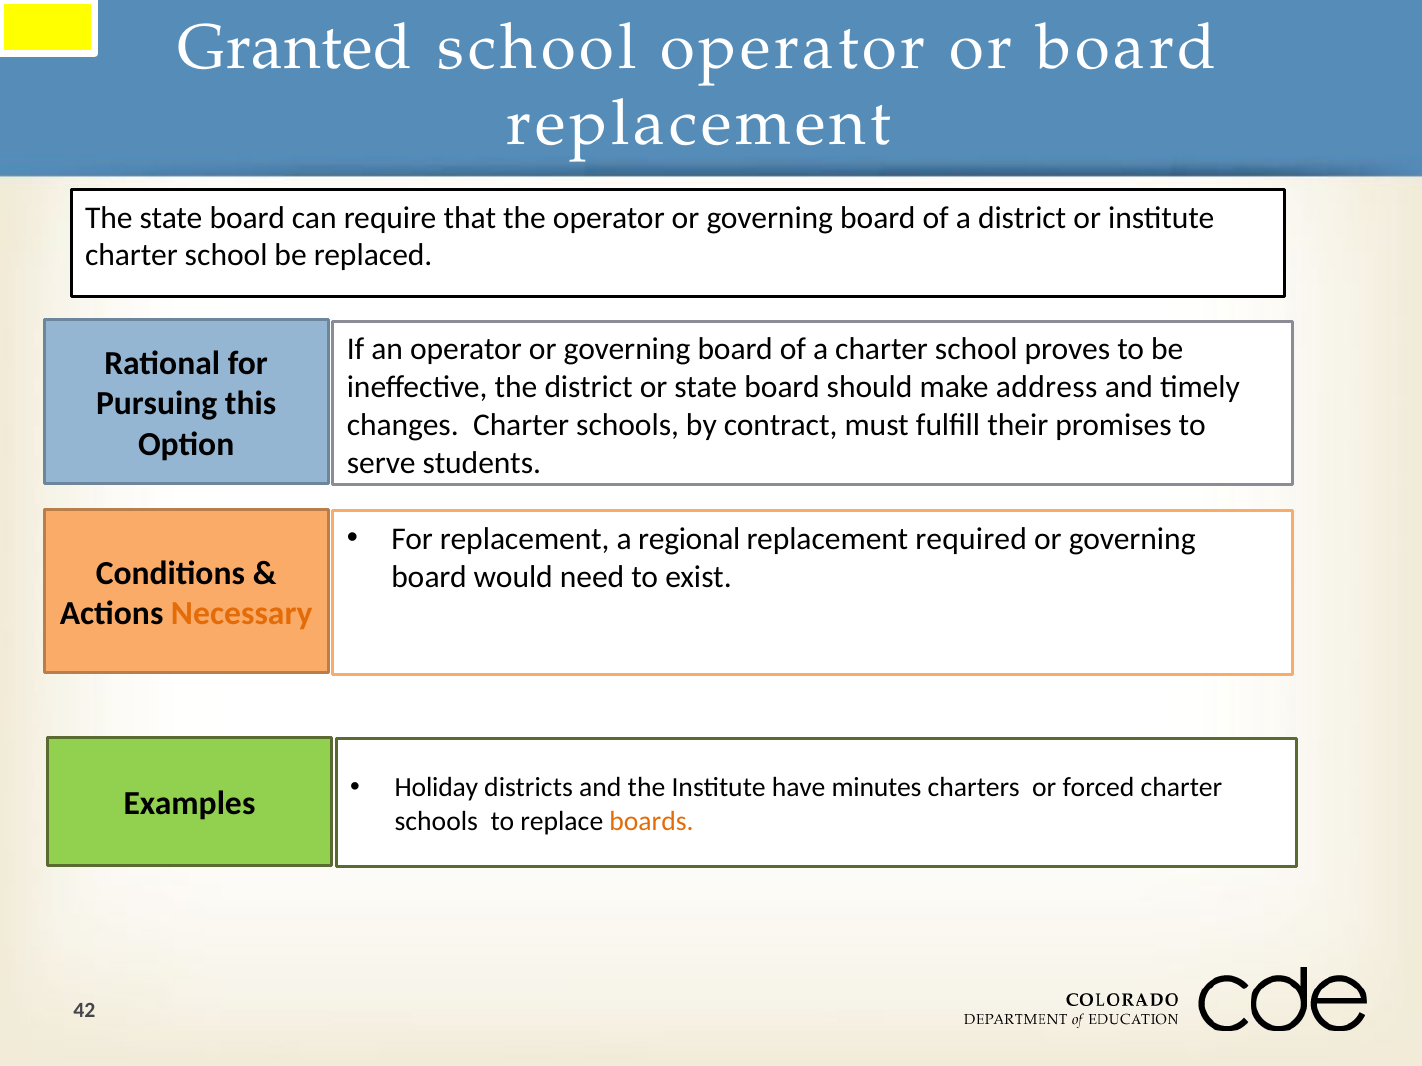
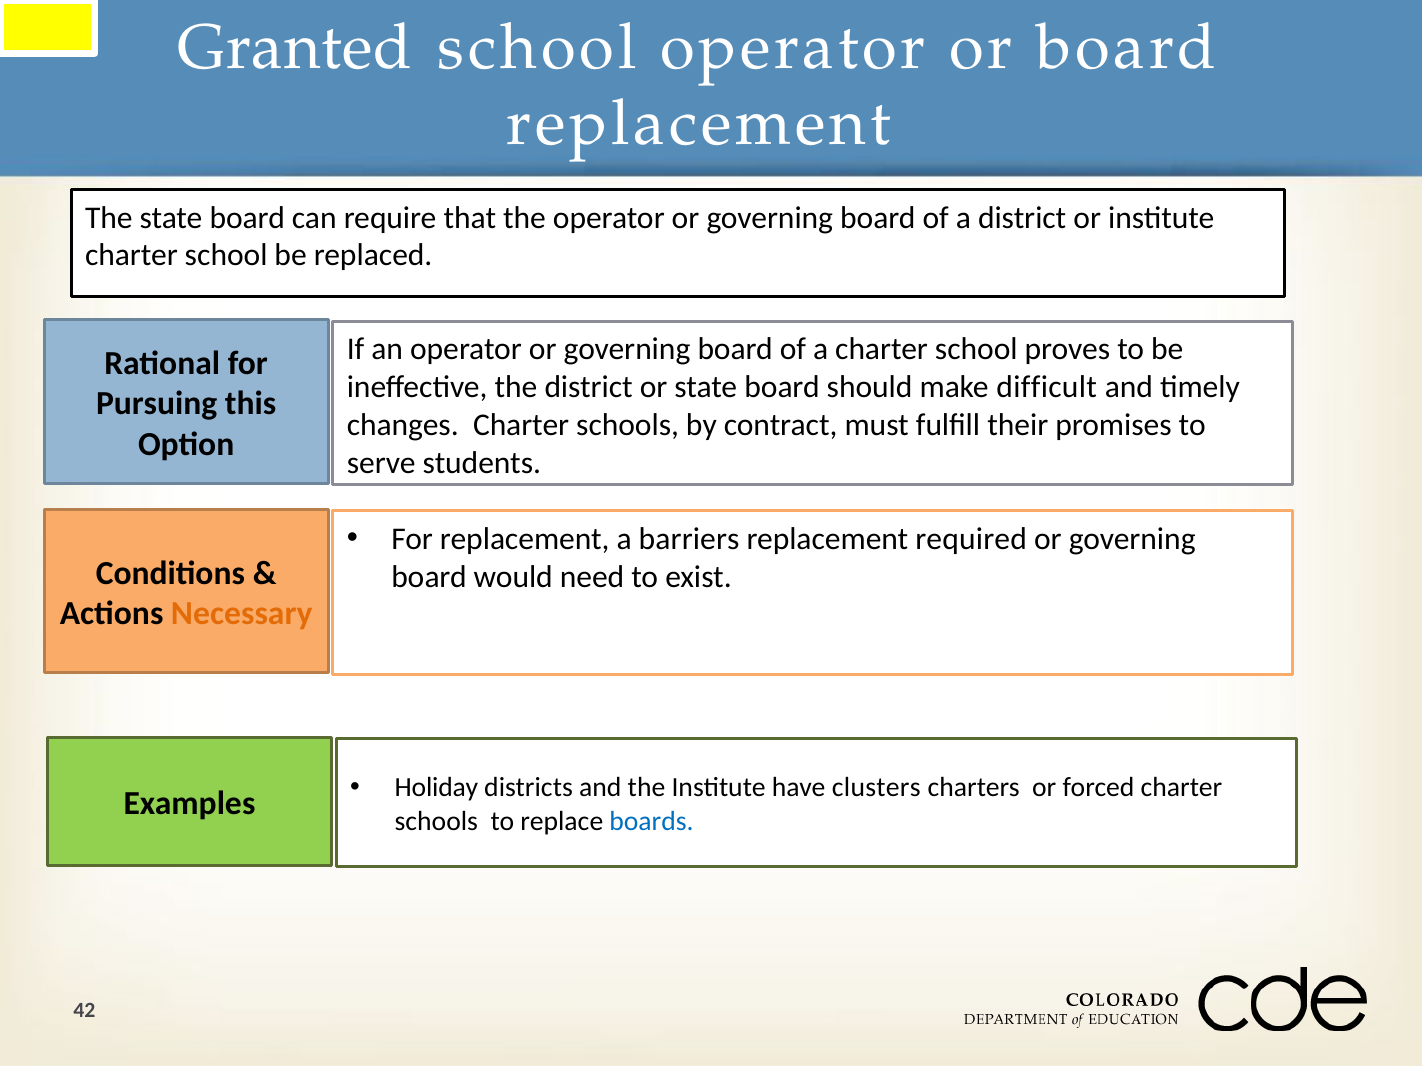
address: address -> difficult
regional: regional -> barriers
minutes: minutes -> clusters
boards colour: orange -> blue
